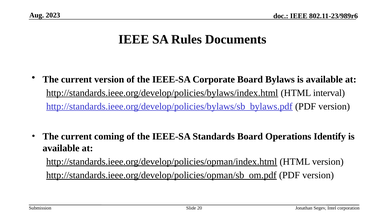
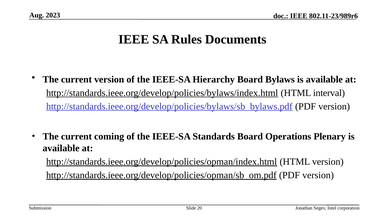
Corporate: Corporate -> Hierarchy
Identify: Identify -> Plenary
